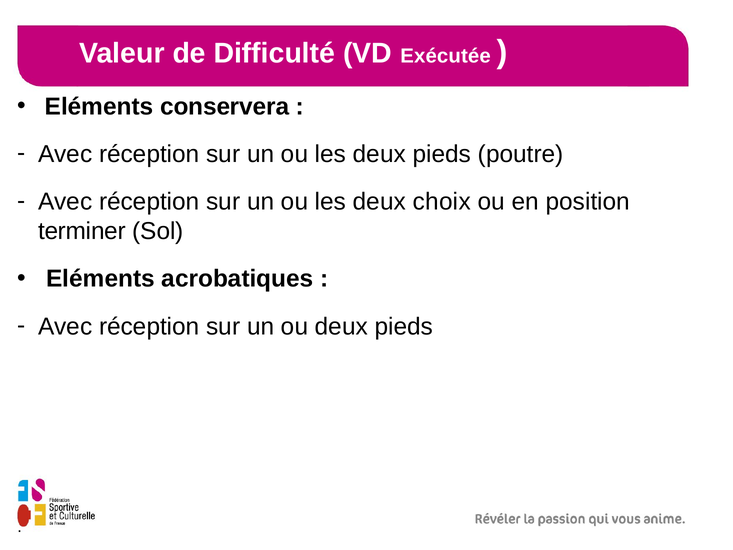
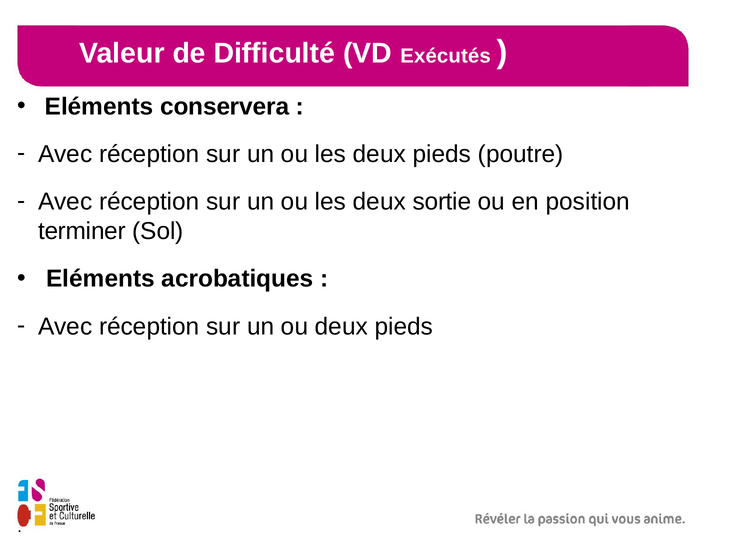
Exécutée: Exécutée -> Exécutés
choix: choix -> sortie
